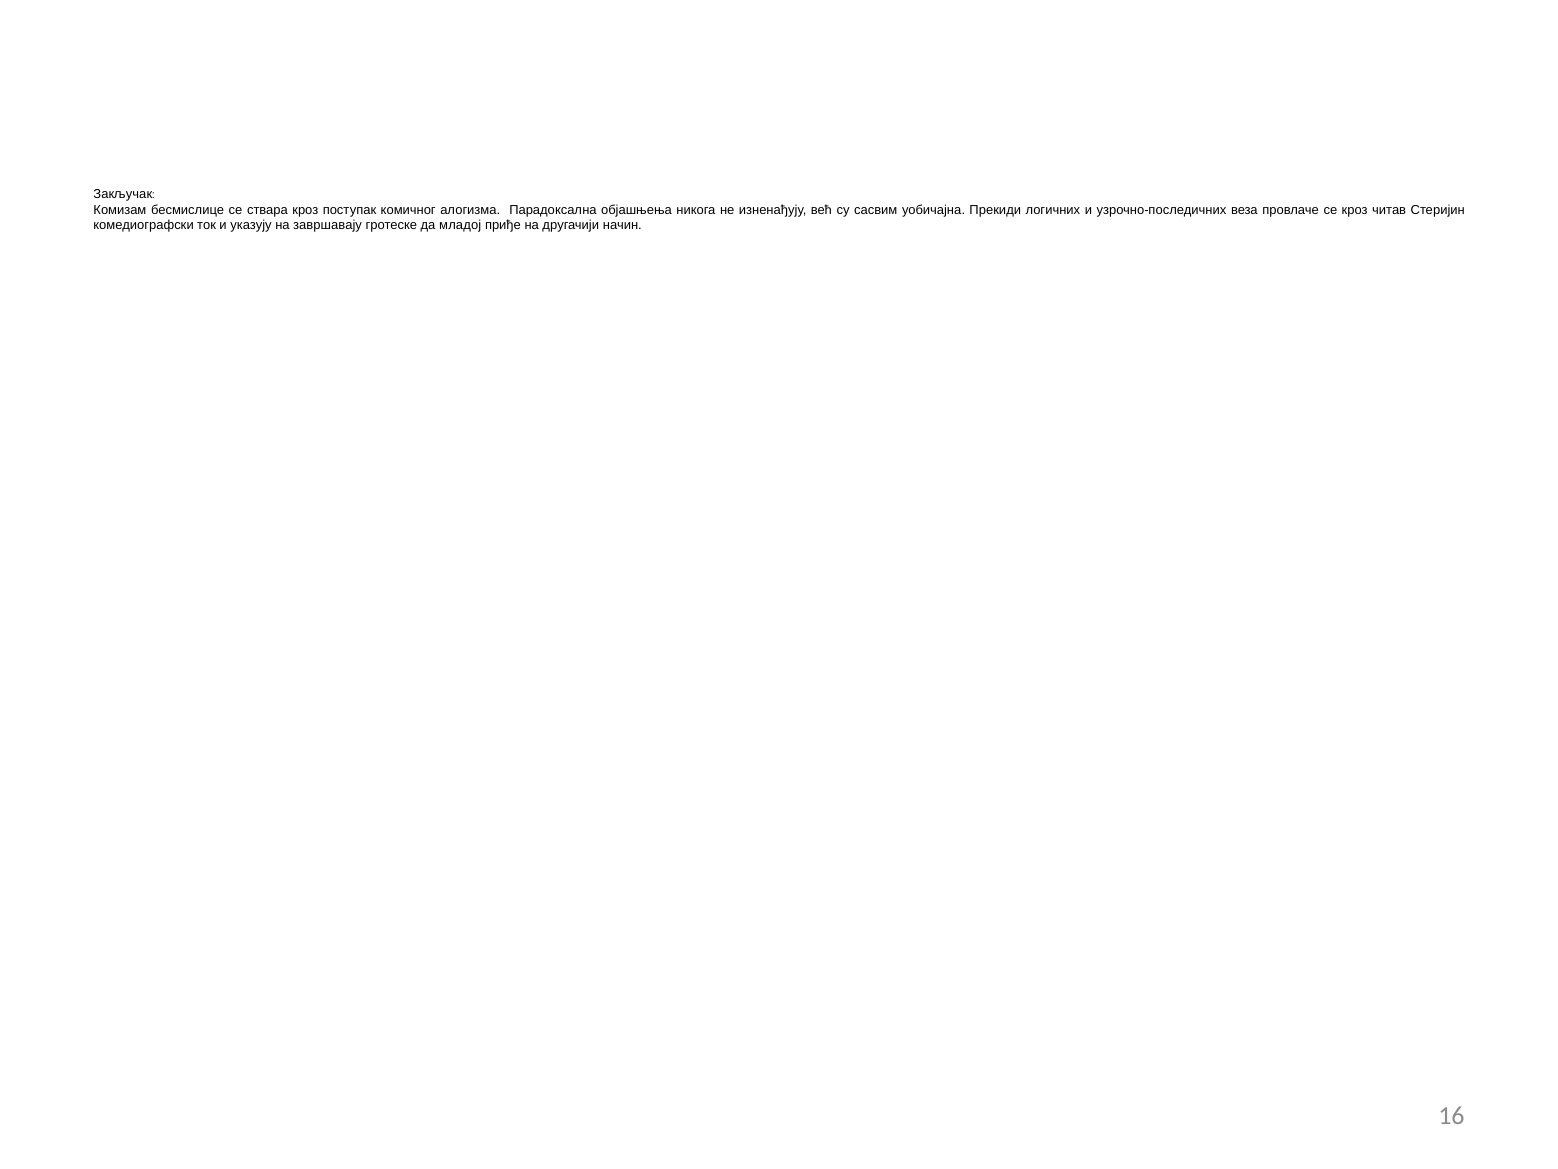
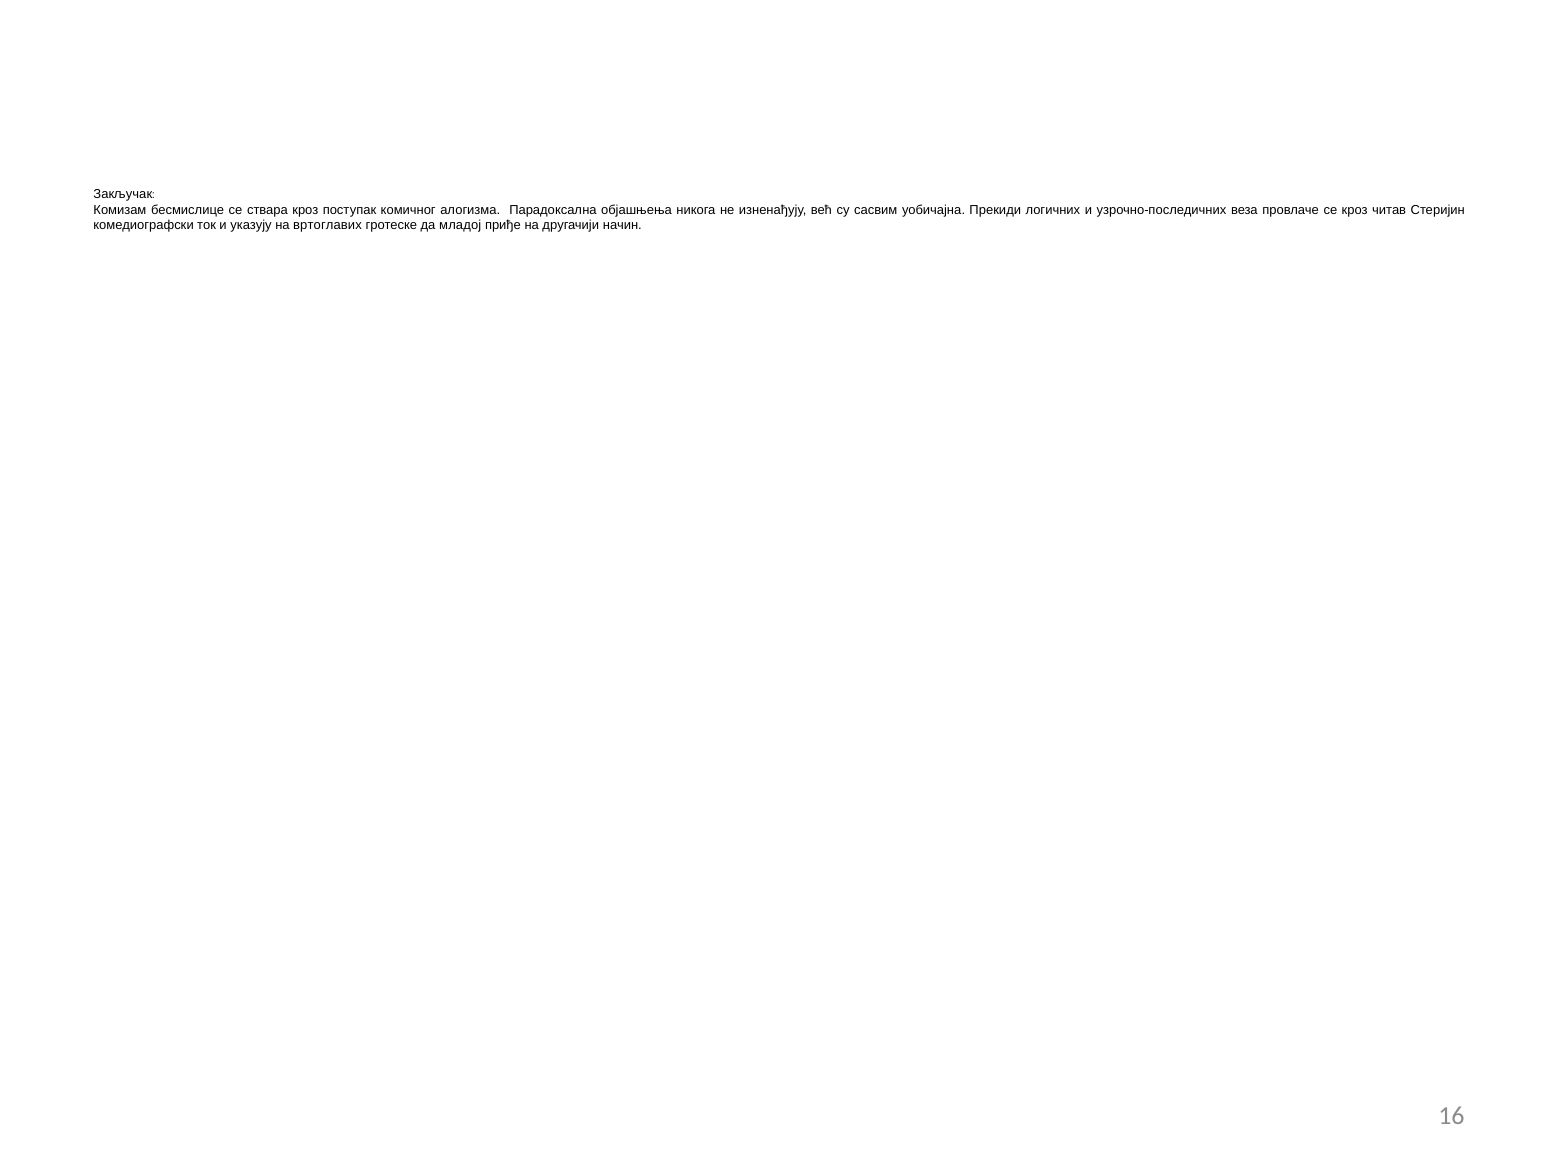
завршавају: завршавају -> вртоглавих
